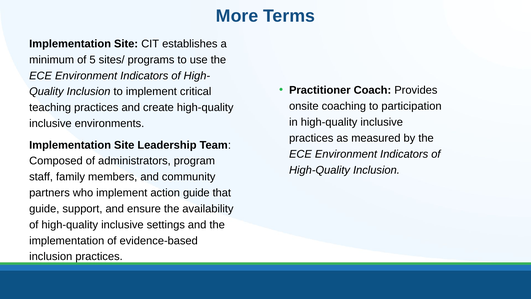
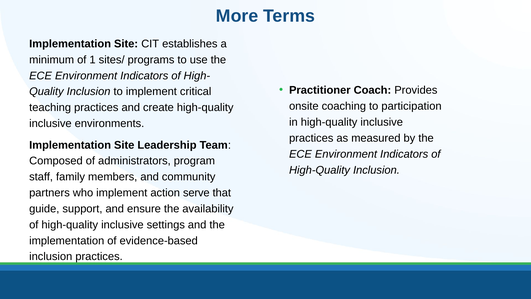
5: 5 -> 1
action guide: guide -> serve
